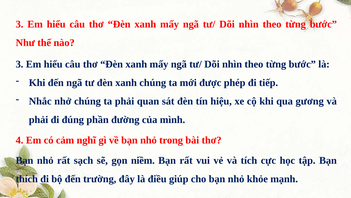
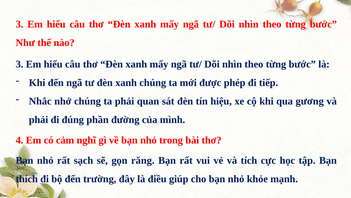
niềm: niềm -> răng
